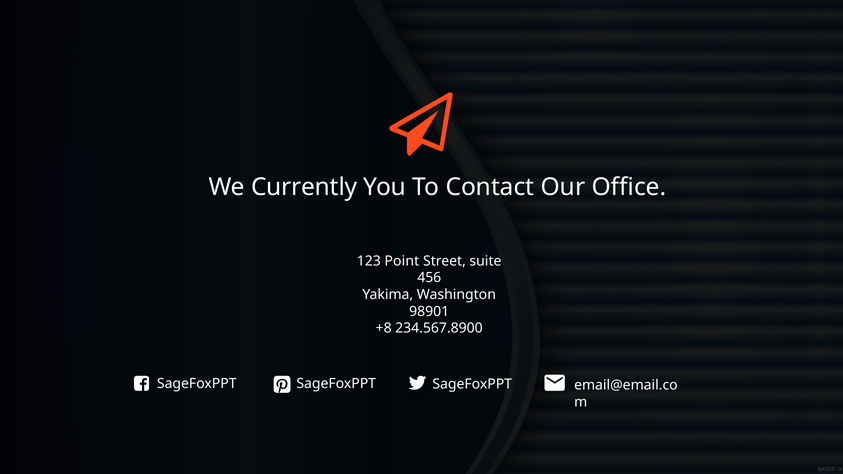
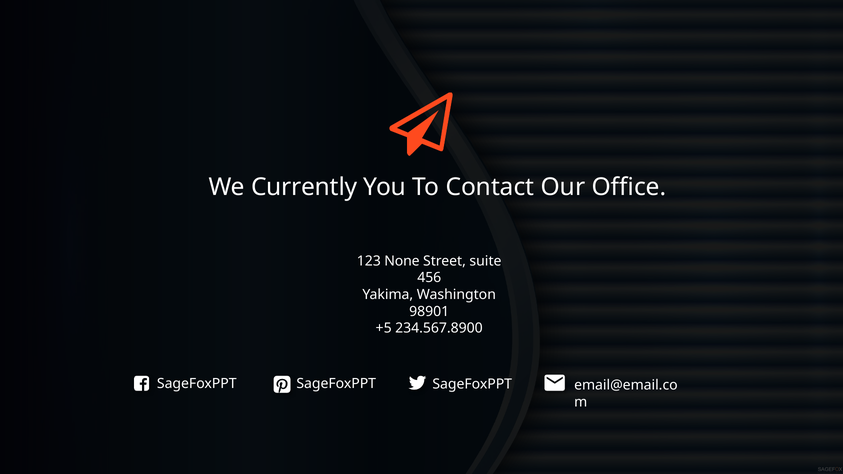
Point: Point -> None
+8: +8 -> +5
